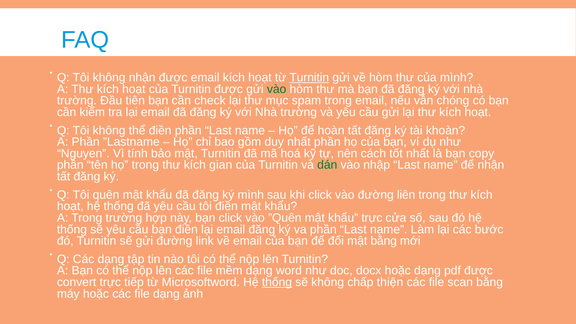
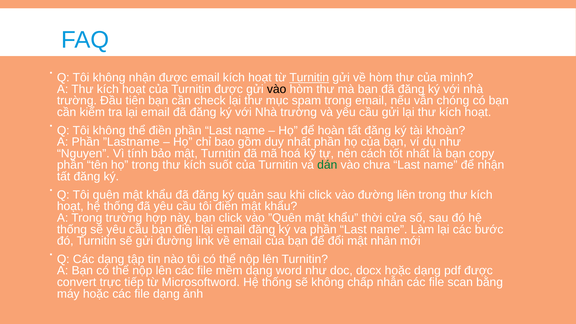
vào at (277, 89) colour: green -> black
gian: gian -> suốt
nhập: nhập -> chưa
ký mình: mình -> quản
khẩu trực: trực -> thời
mật bằng: bằng -> nhân
thống at (277, 282) underline: present -> none
thiện: thiện -> nhẫn
